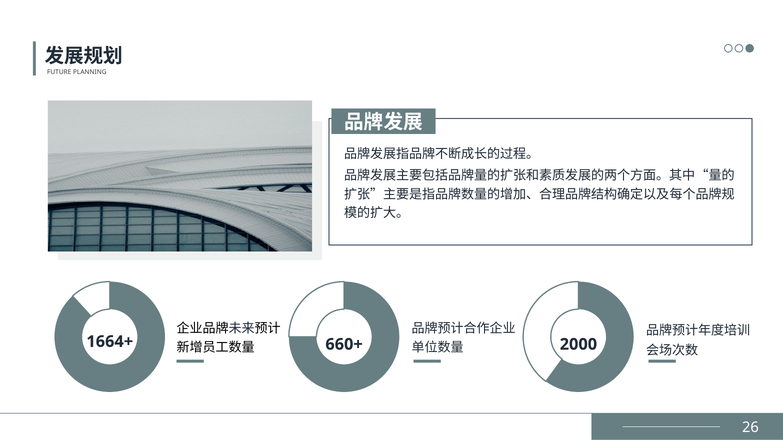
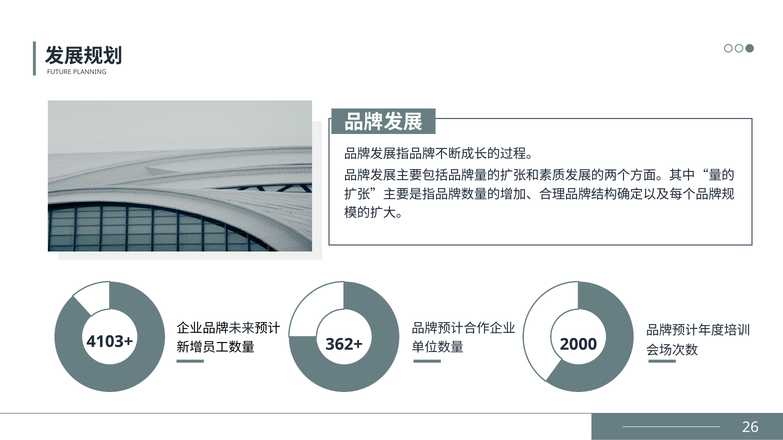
1664+: 1664+ -> 4103+
660+: 660+ -> 362+
